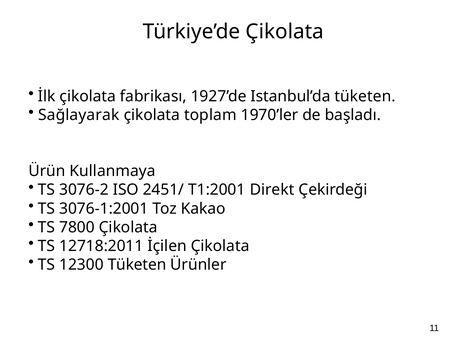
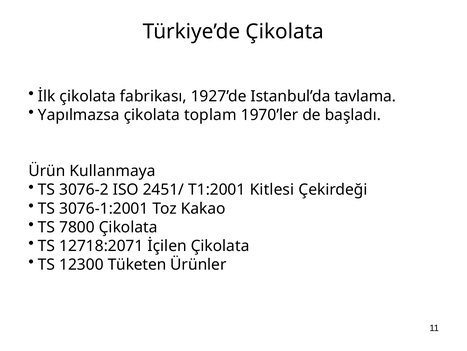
Istanbul’da tüketen: tüketen -> tavlama
Sağlayarak: Sağlayarak -> Yapılmazsa
Direkt: Direkt -> Kitlesi
12718:2011: 12718:2011 -> 12718:2071
